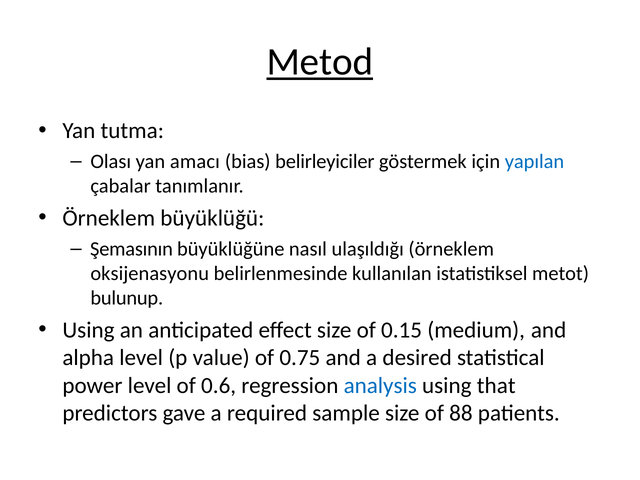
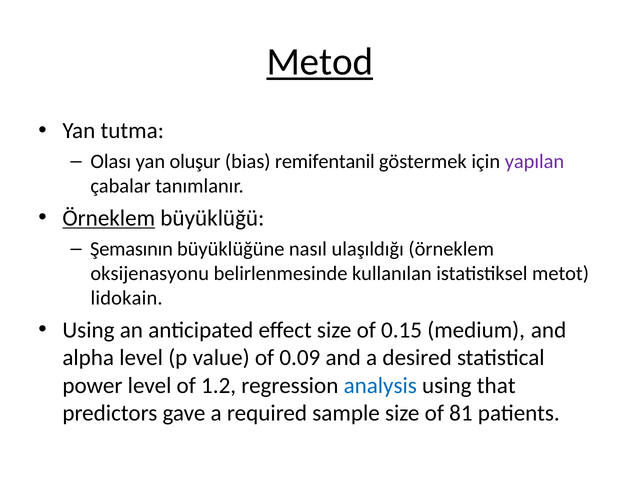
amacı: amacı -> oluşur
belirleyiciler: belirleyiciler -> remifentanil
yapılan colour: blue -> purple
Örneklem at (109, 218) underline: none -> present
bulunup: bulunup -> lidokain
0.75: 0.75 -> 0.09
0.6: 0.6 -> 1.2
88: 88 -> 81
